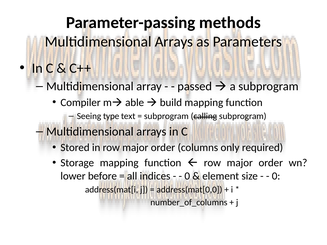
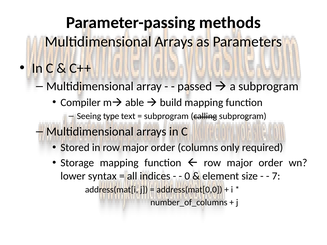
before: before -> syntax
0 at (276, 176): 0 -> 7
